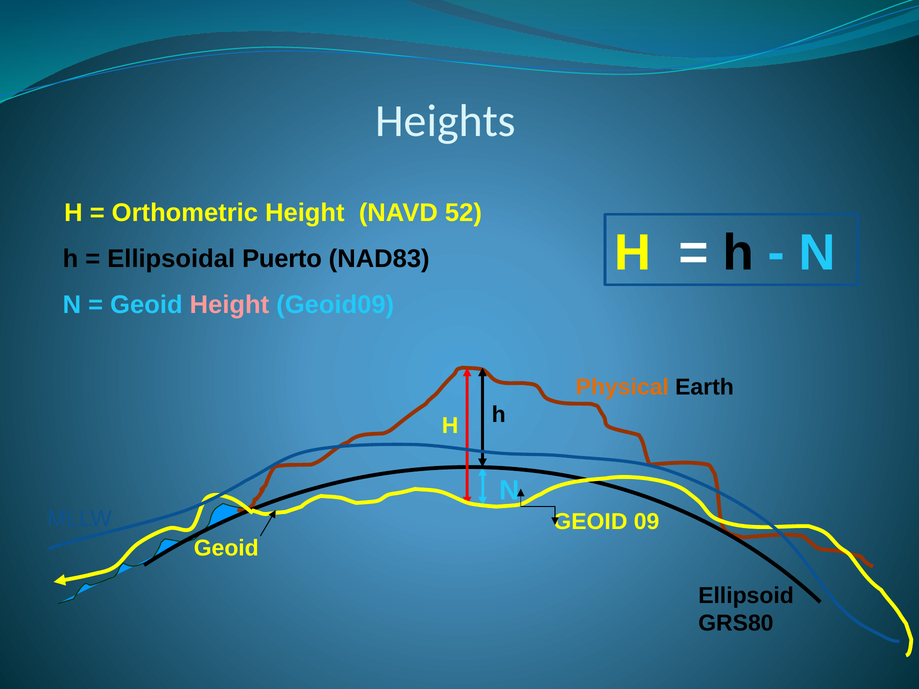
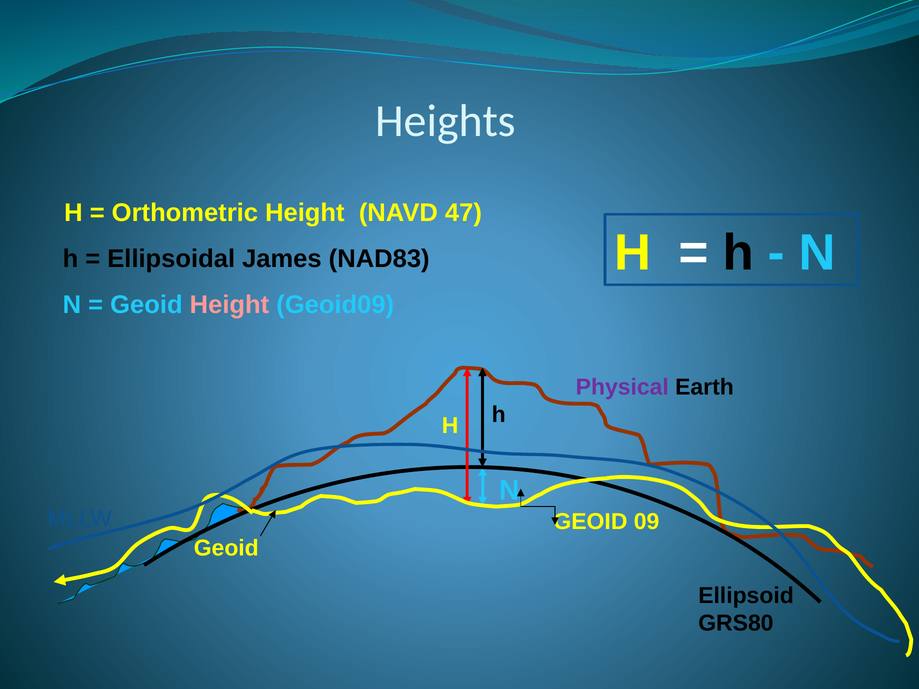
52: 52 -> 47
Puerto: Puerto -> James
Physical colour: orange -> purple
